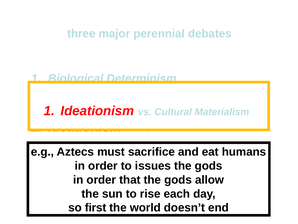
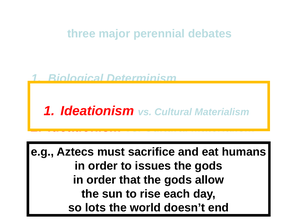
first: first -> lots
